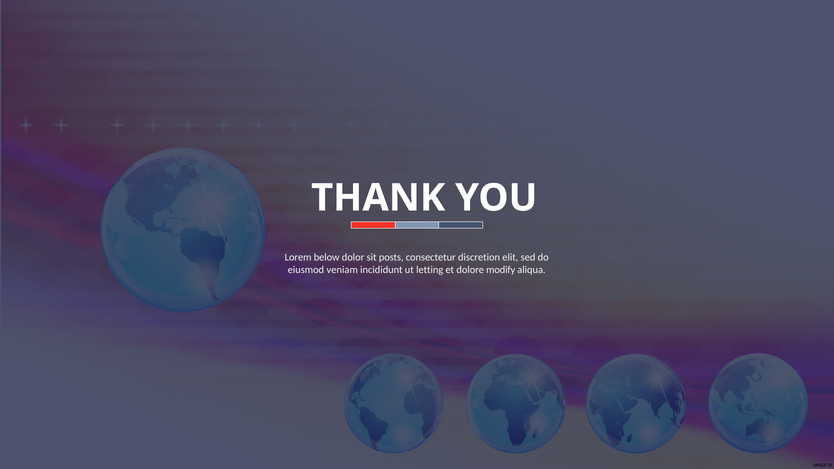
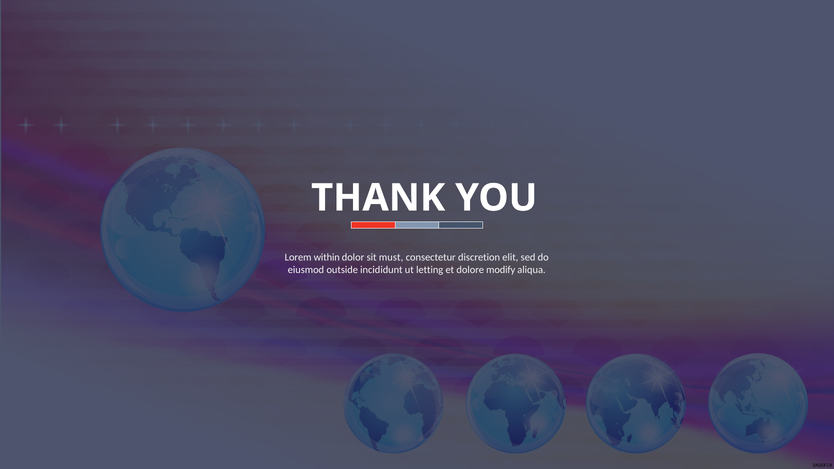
below: below -> within
posts: posts -> must
veniam: veniam -> outside
